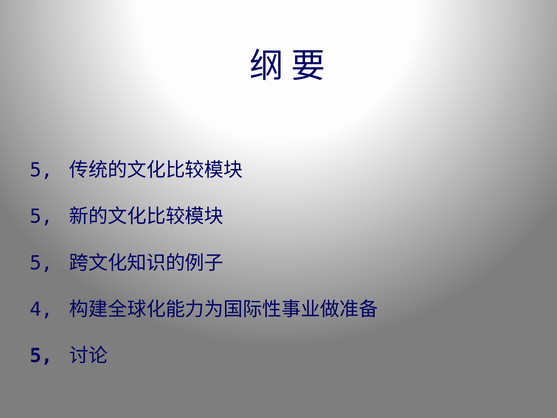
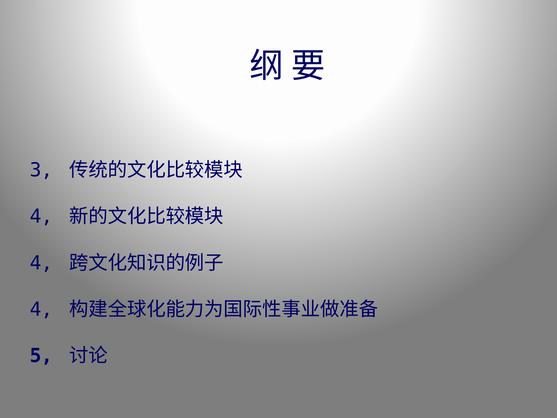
5 at (41, 170): 5 -> 3
5 at (41, 216): 5 -> 4
5 at (41, 263): 5 -> 4
